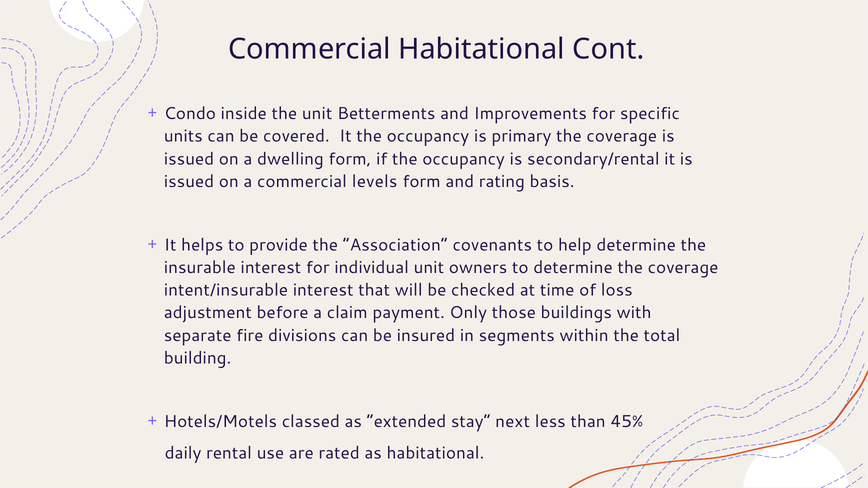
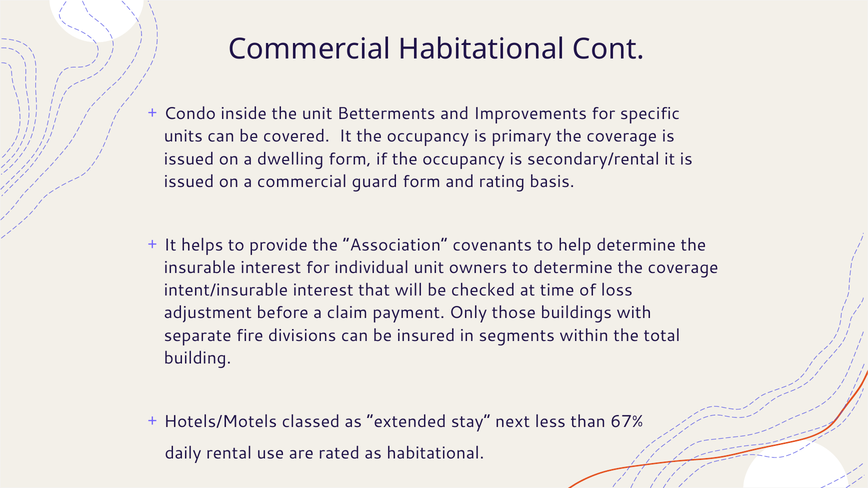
levels: levels -> guard
45%: 45% -> 67%
